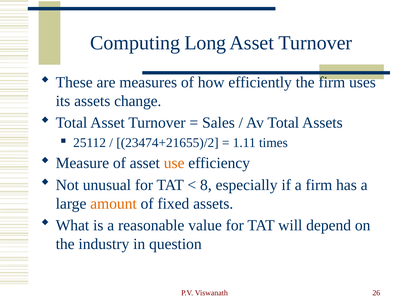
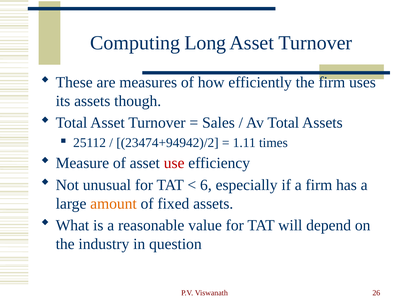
change: change -> though
23474+21655)/2: 23474+21655)/2 -> 23474+94942)/2
use colour: orange -> red
8: 8 -> 6
